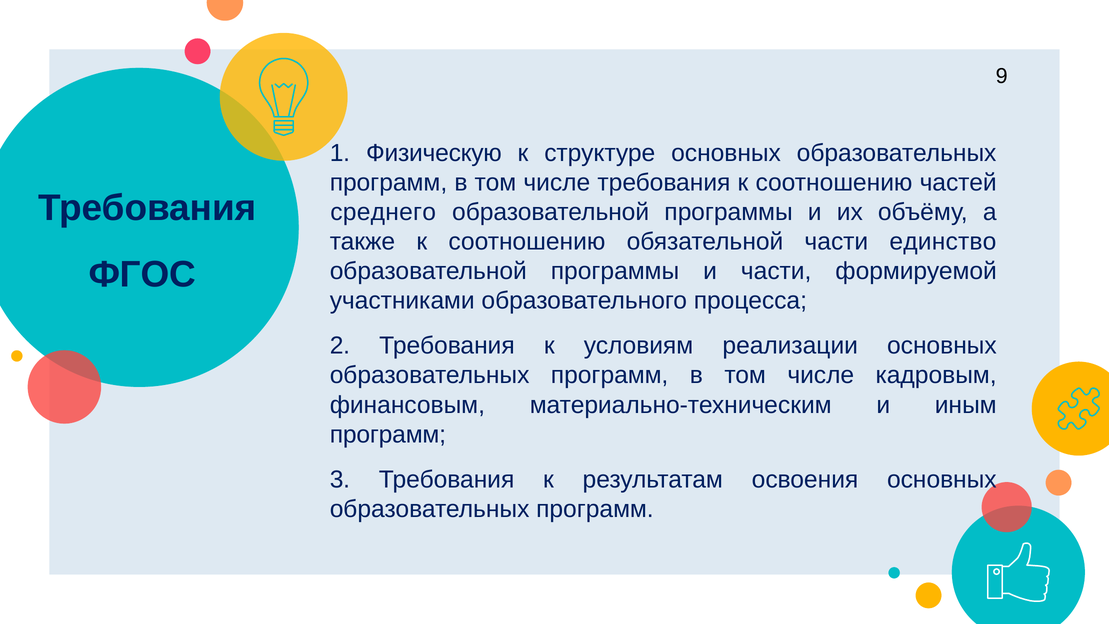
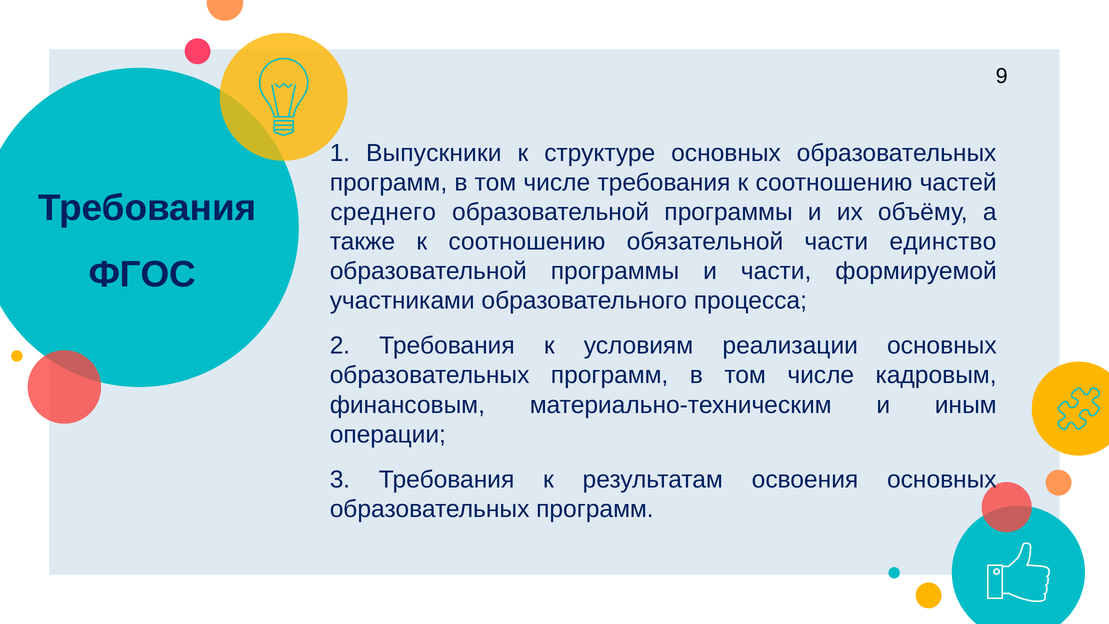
Физическую: Физическую -> Выпускники
программ at (388, 434): программ -> операции
